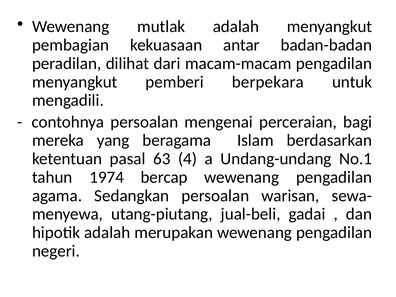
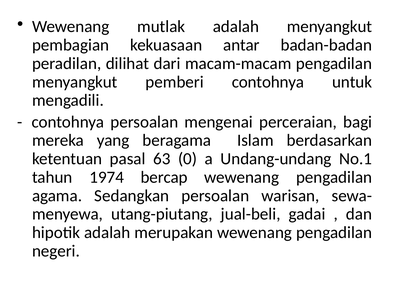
pemberi berpekara: berpekara -> contohnya
4: 4 -> 0
